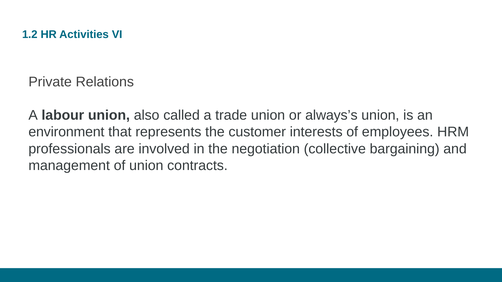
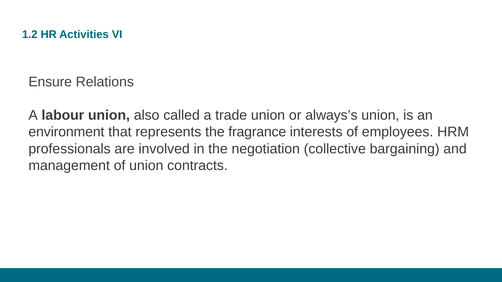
Private: Private -> Ensure
customer: customer -> fragrance
